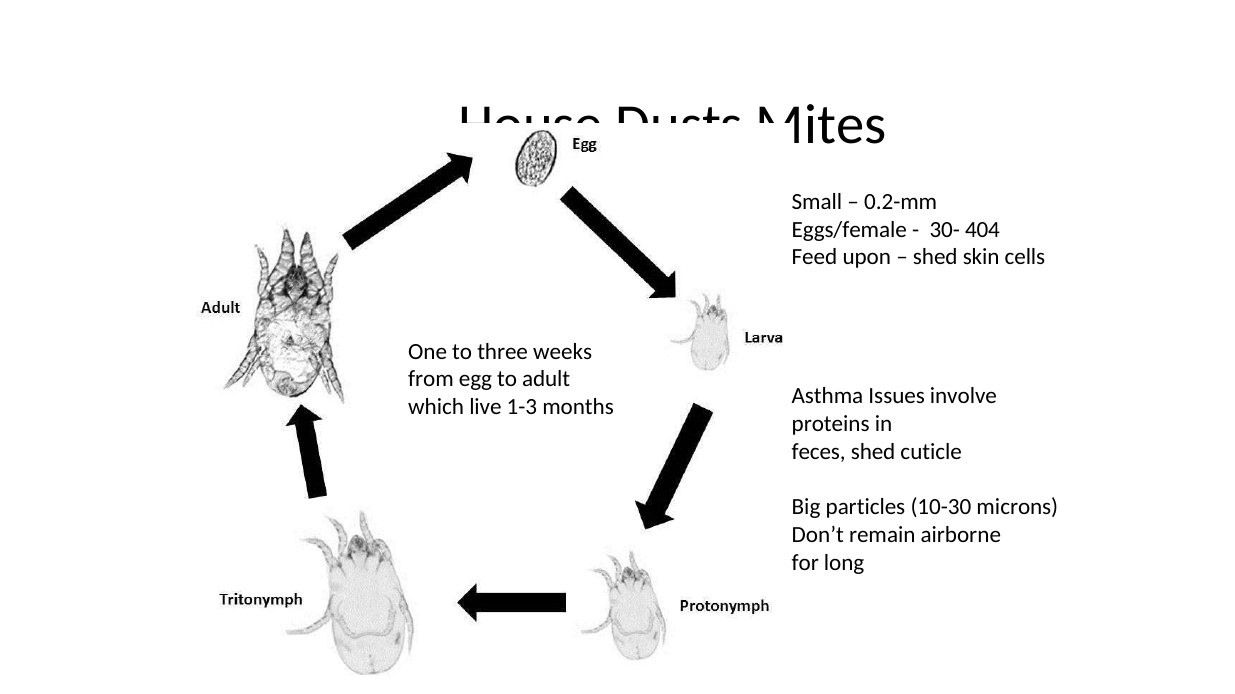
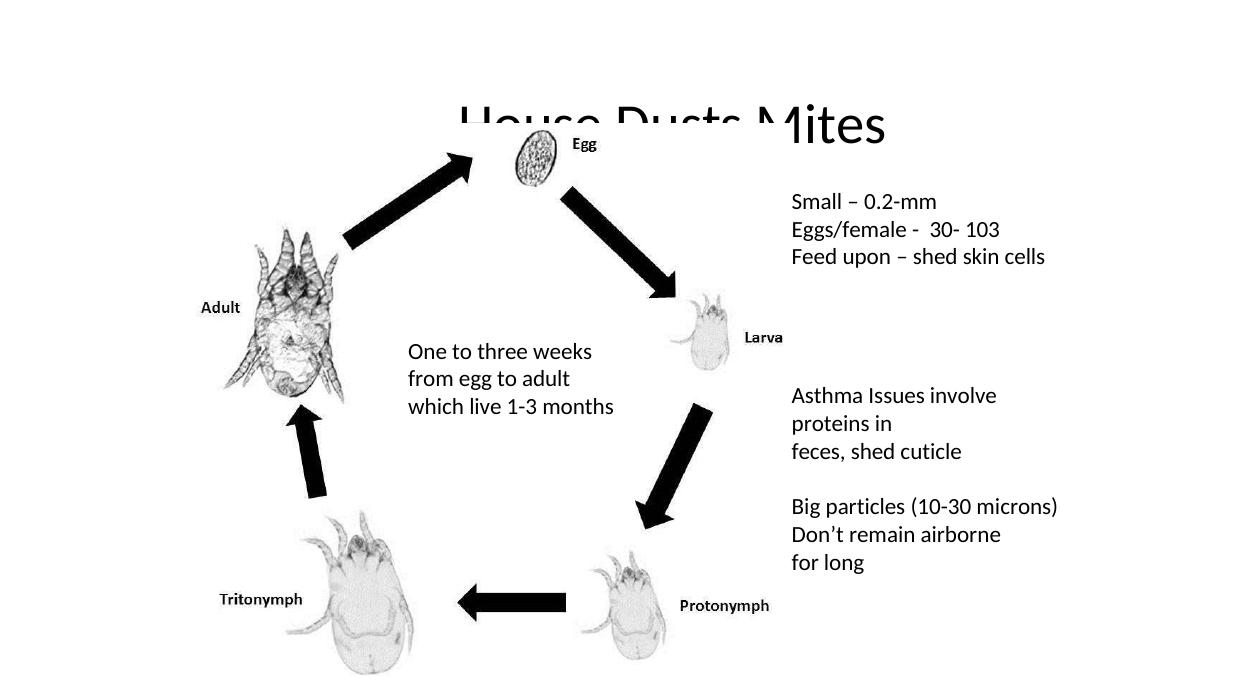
404: 404 -> 103
